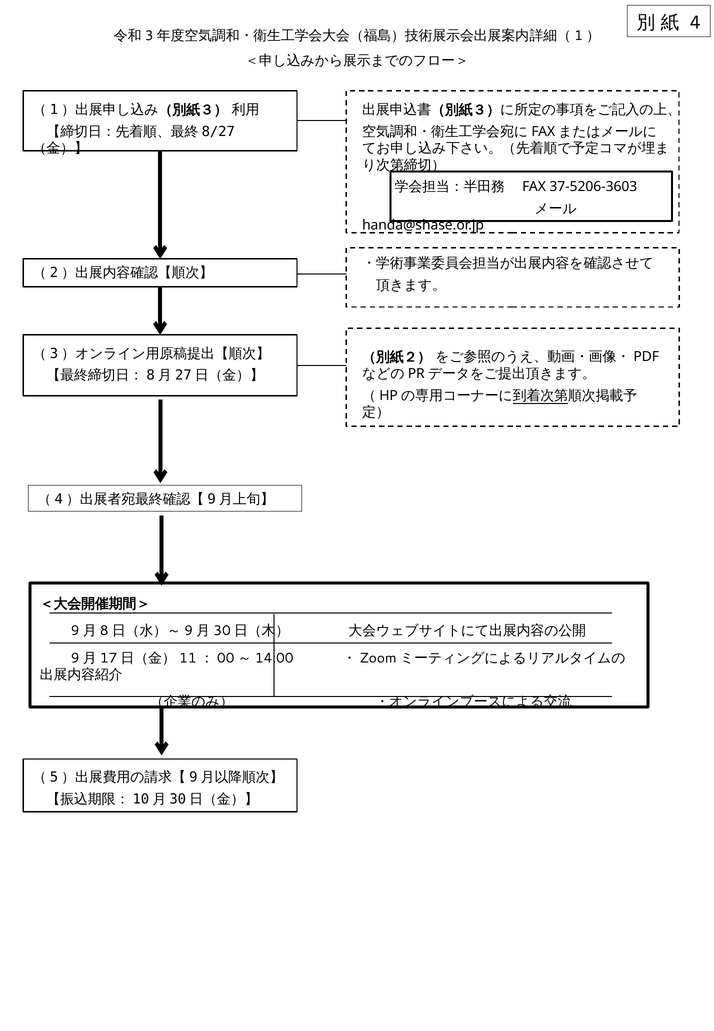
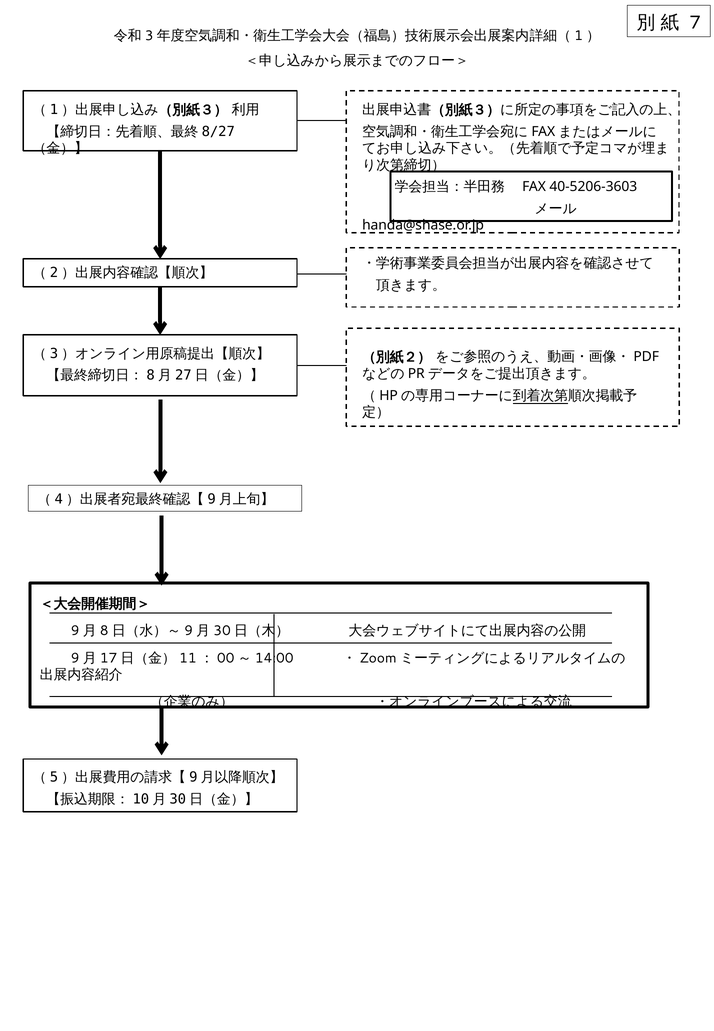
4: 4 -> 7
37-5206-3603: 37-5206-3603 -> 40-5206-3603
